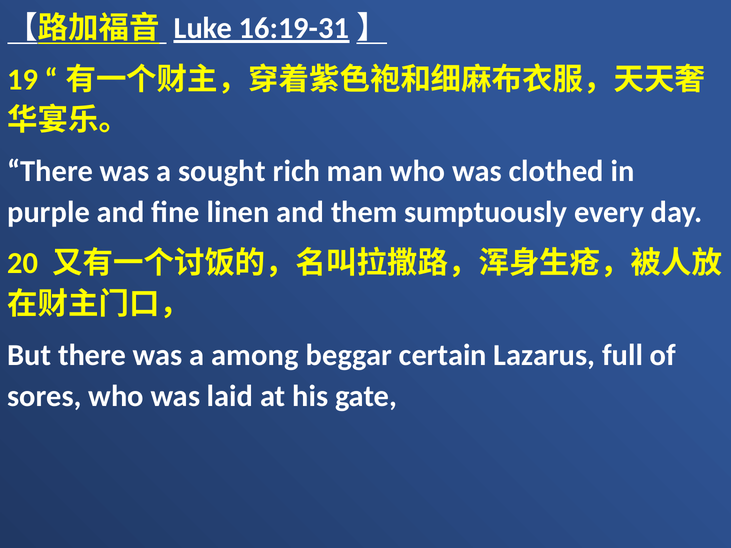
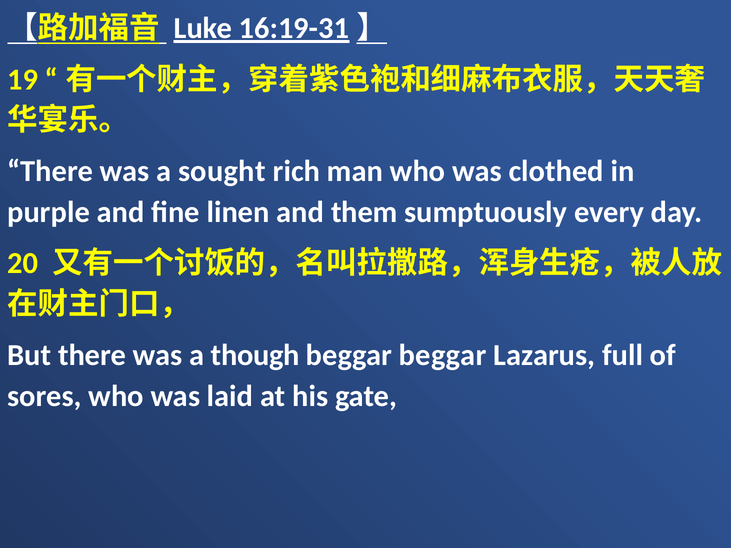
among: among -> though
beggar certain: certain -> beggar
